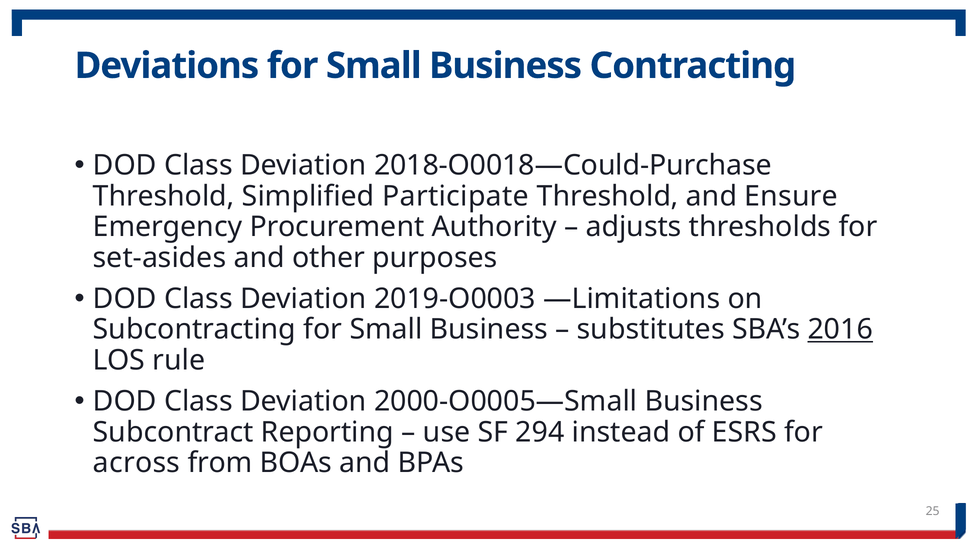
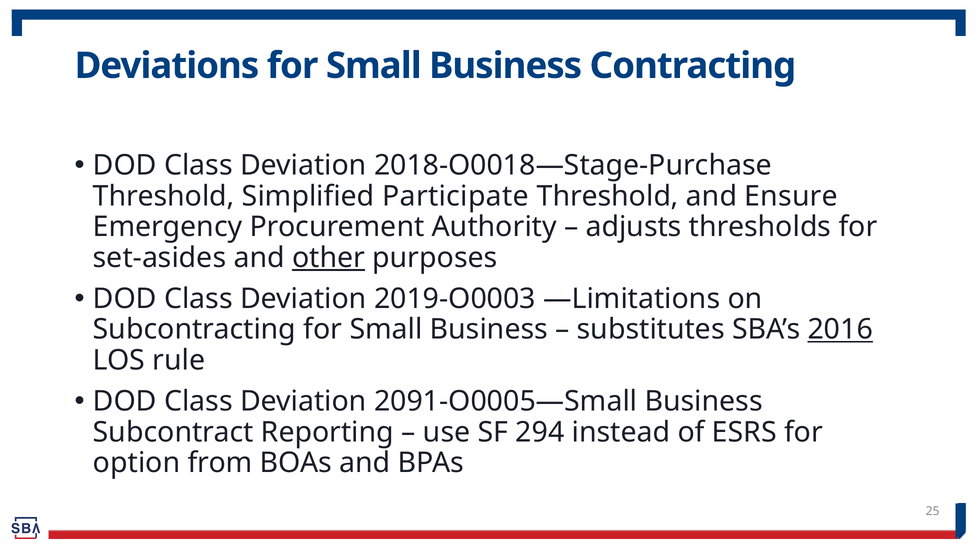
2018-O0018—Could-Purchase: 2018-O0018—Could-Purchase -> 2018-O0018—Stage-Purchase
other underline: none -> present
2000-O0005—Small: 2000-O0005—Small -> 2091-O0005—Small
across: across -> option
